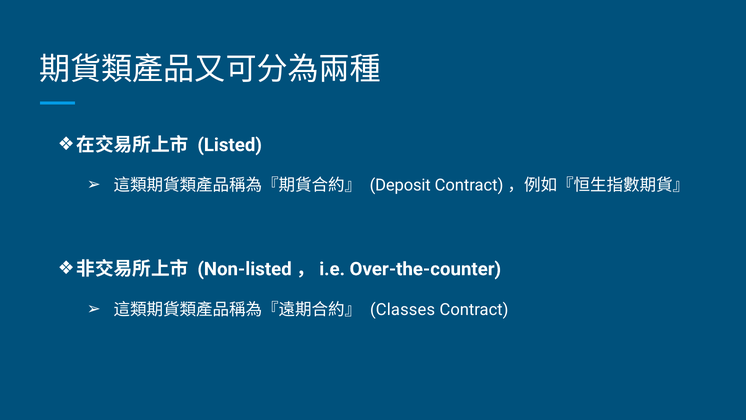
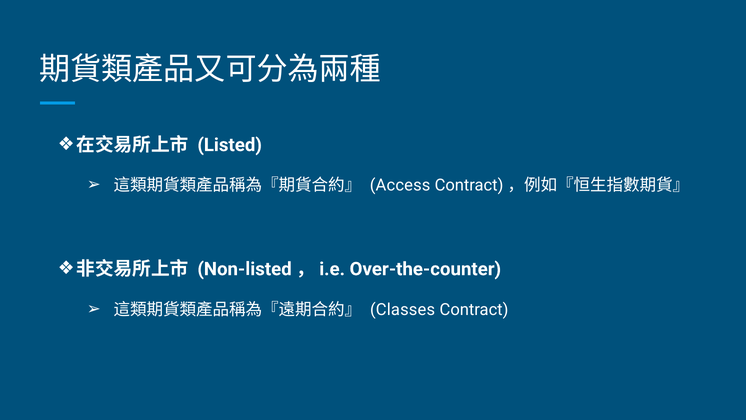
Deposit: Deposit -> Access
